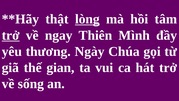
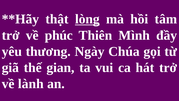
trở at (11, 35) underline: present -> none
ngay: ngay -> phúc
sống: sống -> lành
